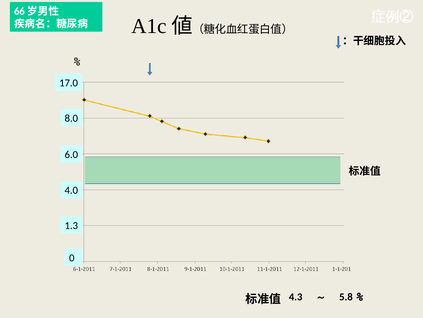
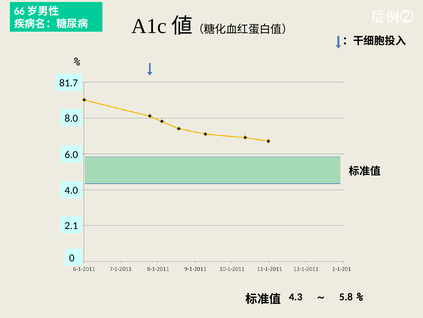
17.0: 17.0 -> 81.7
1.3: 1.3 -> 2.1
